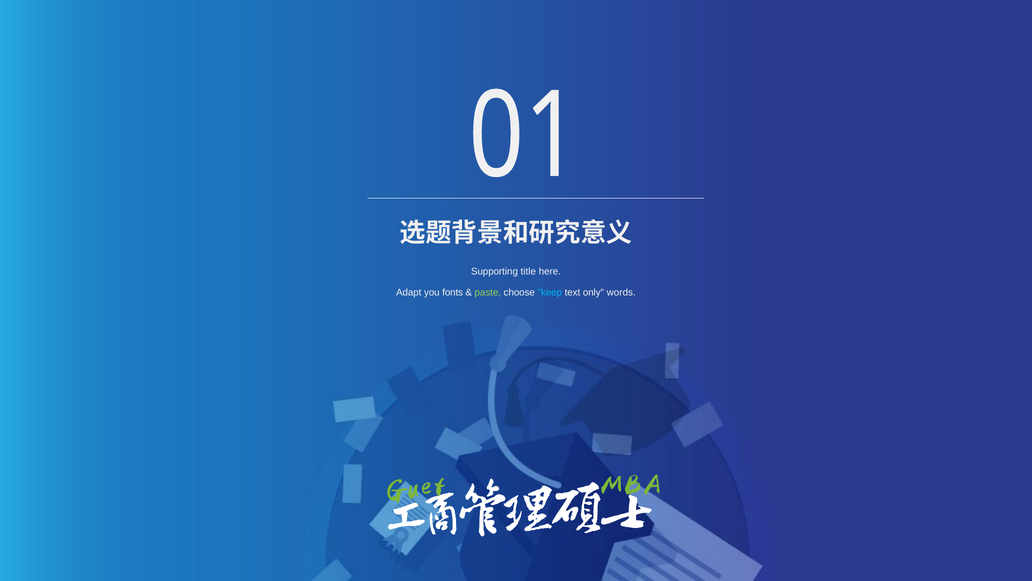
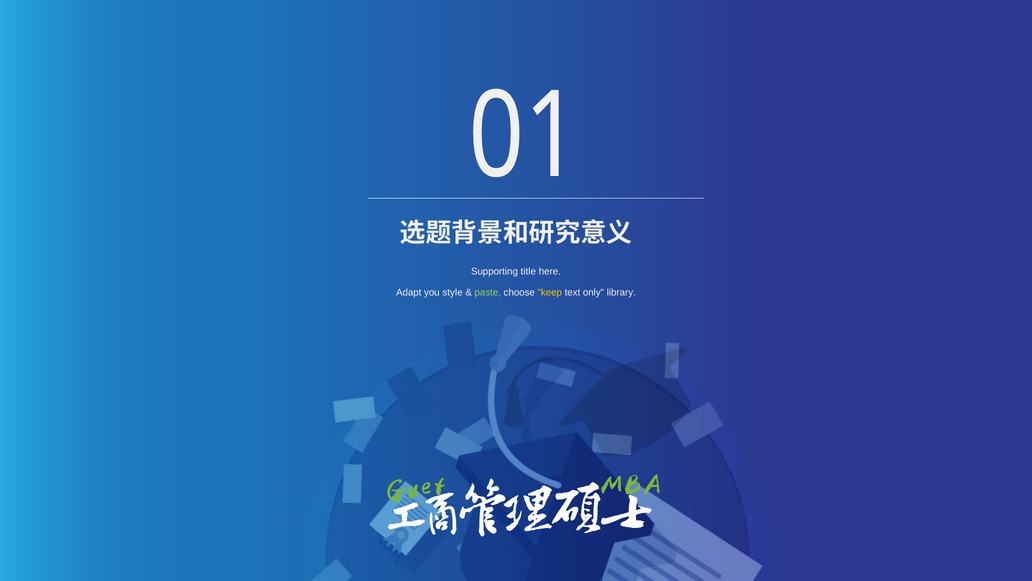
fonts: fonts -> style
keep colour: light blue -> yellow
words: words -> library
